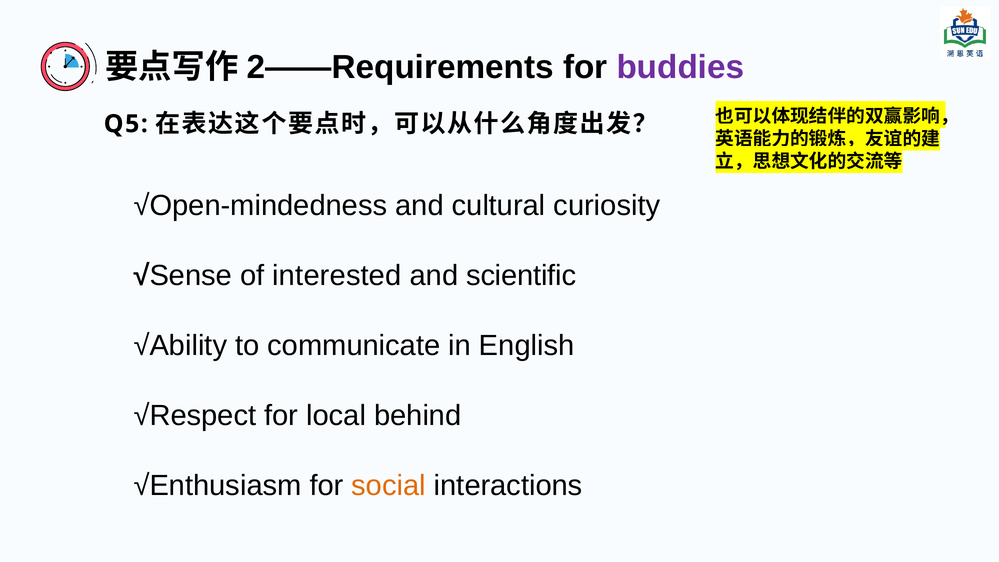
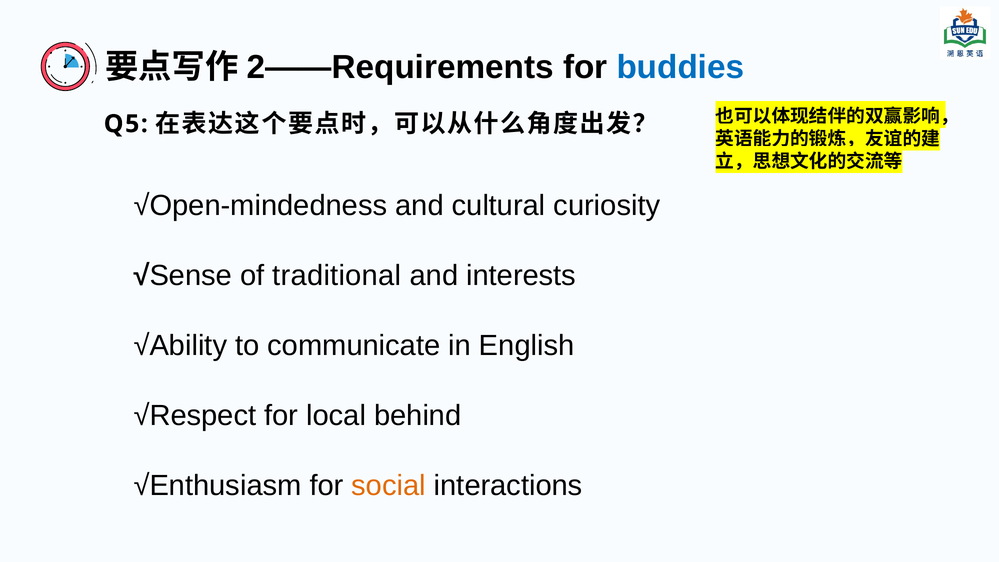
buddies colour: purple -> blue
interested: interested -> traditional
scientific: scientific -> interests
